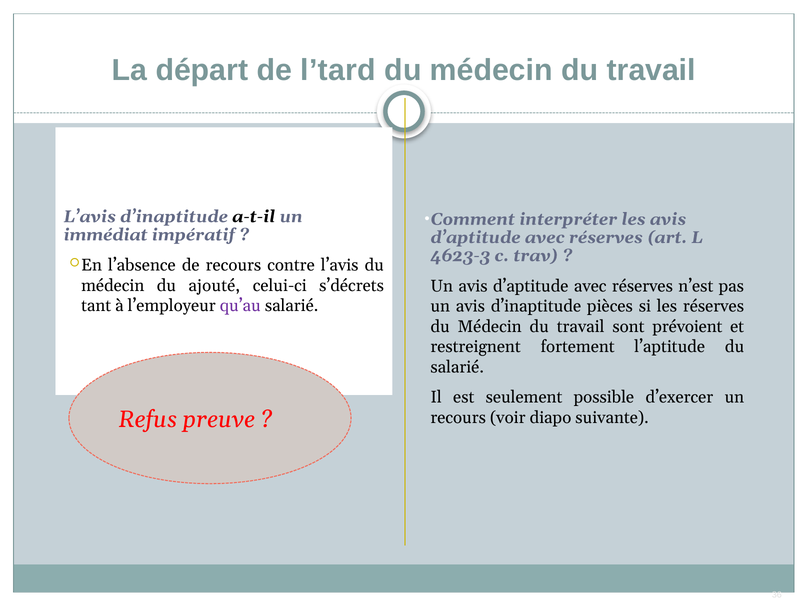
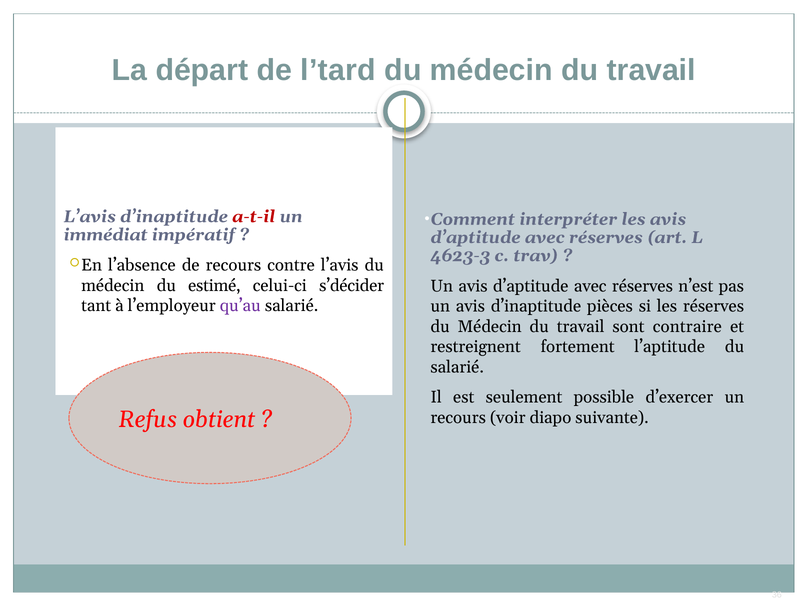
a-t-il colour: black -> red
ajouté: ajouté -> estimé
s’décrets: s’décrets -> s’décider
prévoient: prévoient -> contraire
preuve: preuve -> obtient
